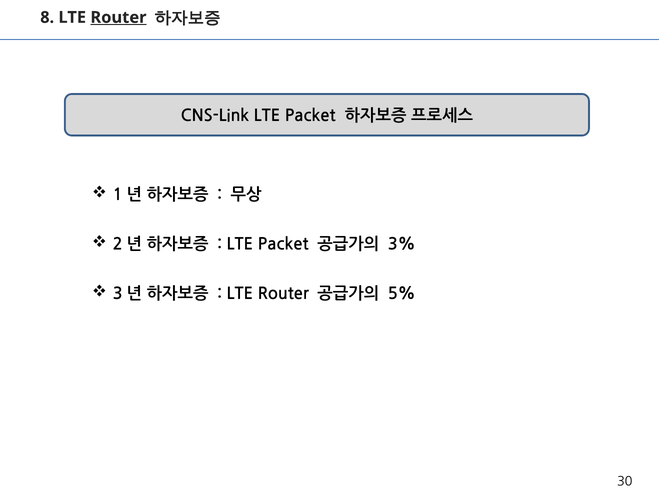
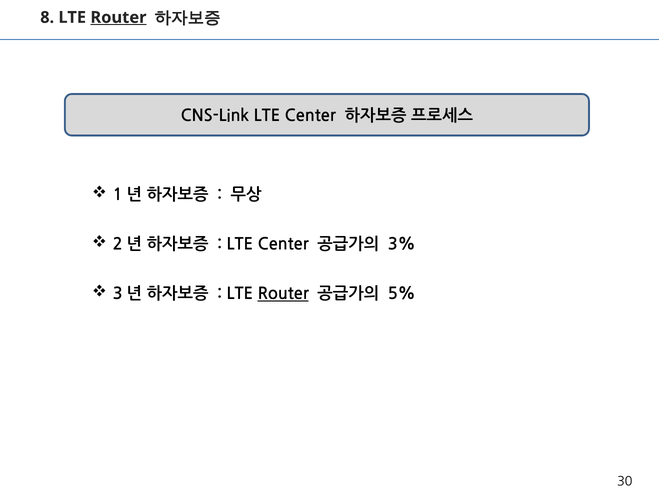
CNS-Link LTE Packet: Packet -> Center
Packet at (283, 244): Packet -> Center
Router at (283, 294) underline: none -> present
